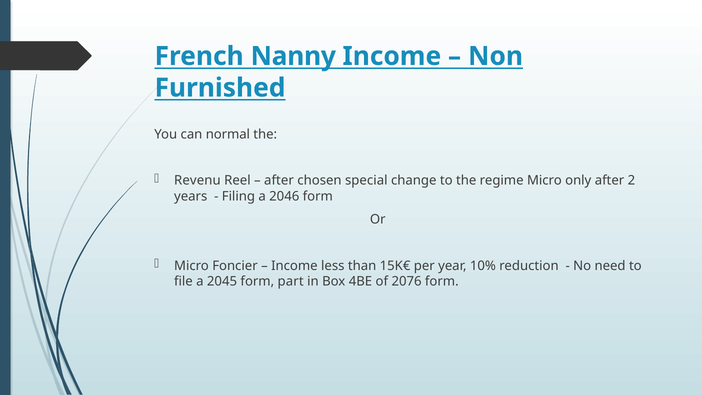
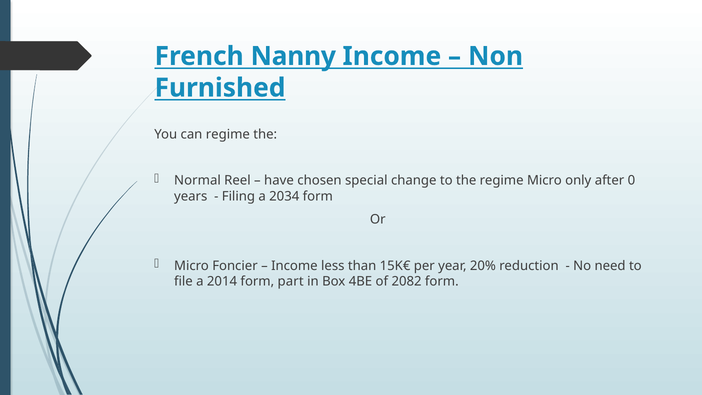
can normal: normal -> regime
Revenu: Revenu -> Normal
after at (279, 181): after -> have
2: 2 -> 0
2046: 2046 -> 2034
10%: 10% -> 20%
2045: 2045 -> 2014
2076: 2076 -> 2082
